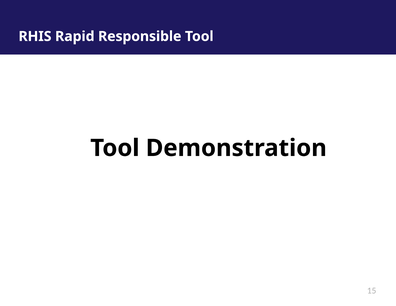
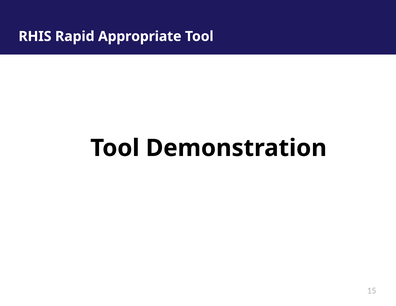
Responsible: Responsible -> Appropriate
